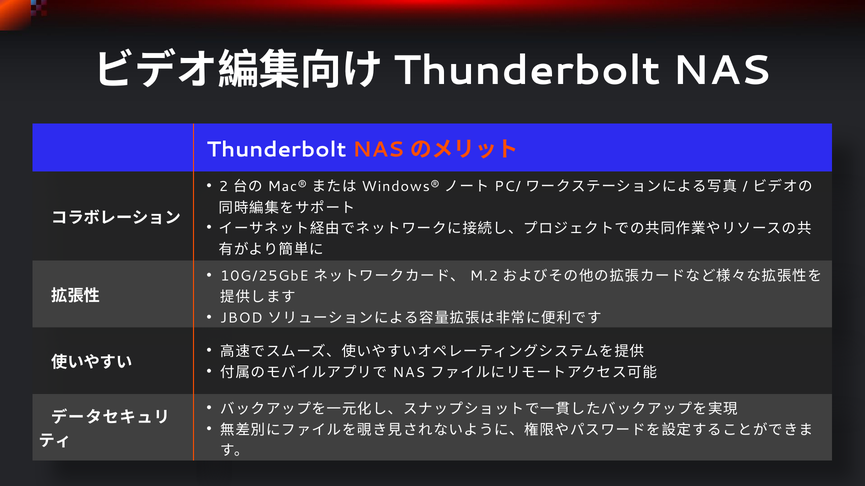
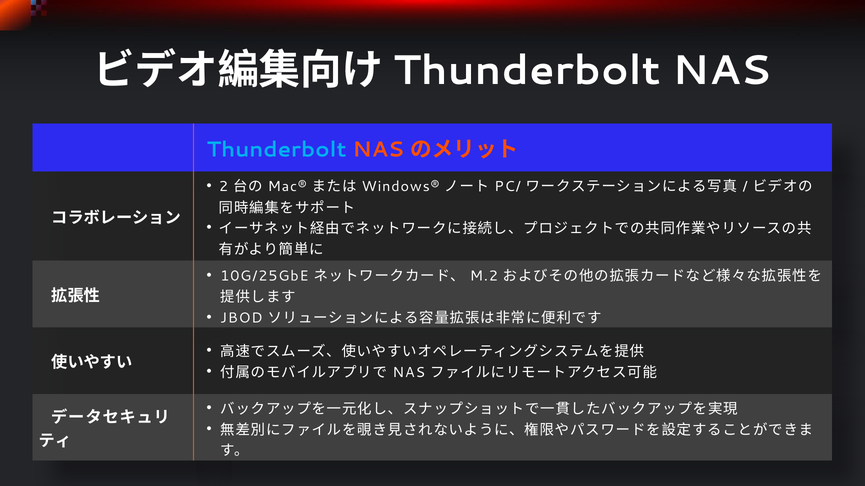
Thunderbolt colour: white -> light blue
